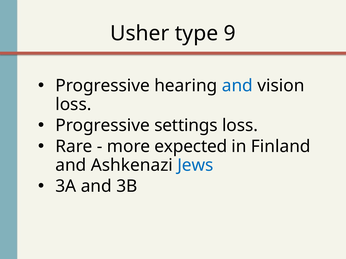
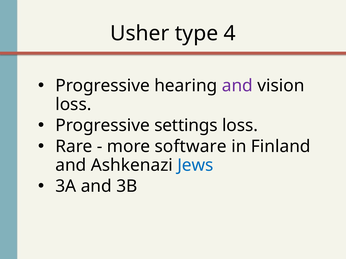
9: 9 -> 4
and at (237, 86) colour: blue -> purple
expected: expected -> software
